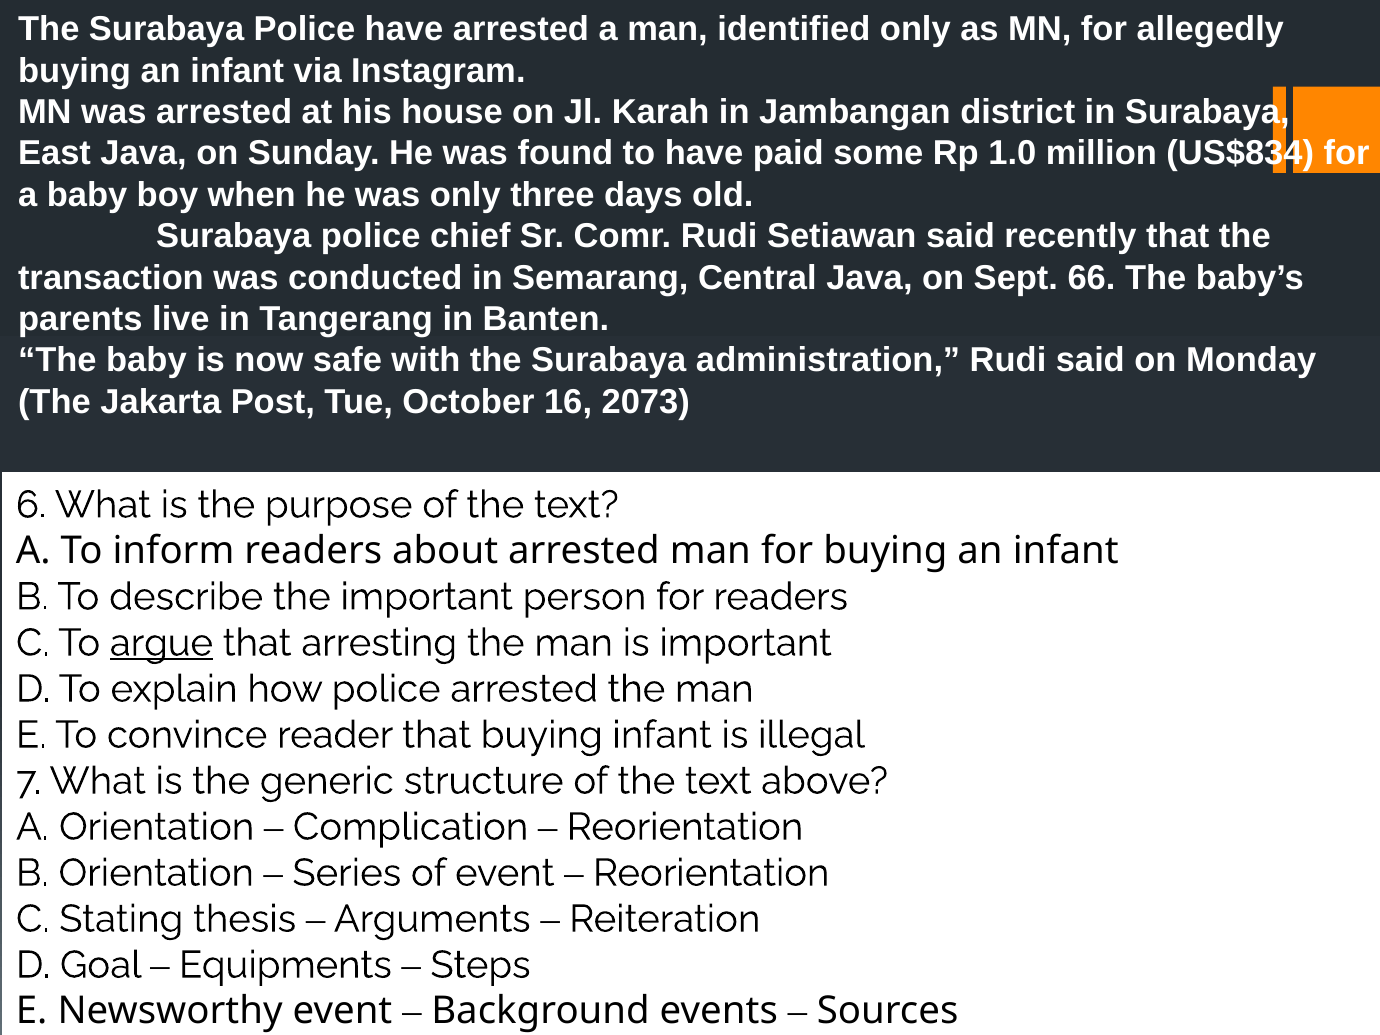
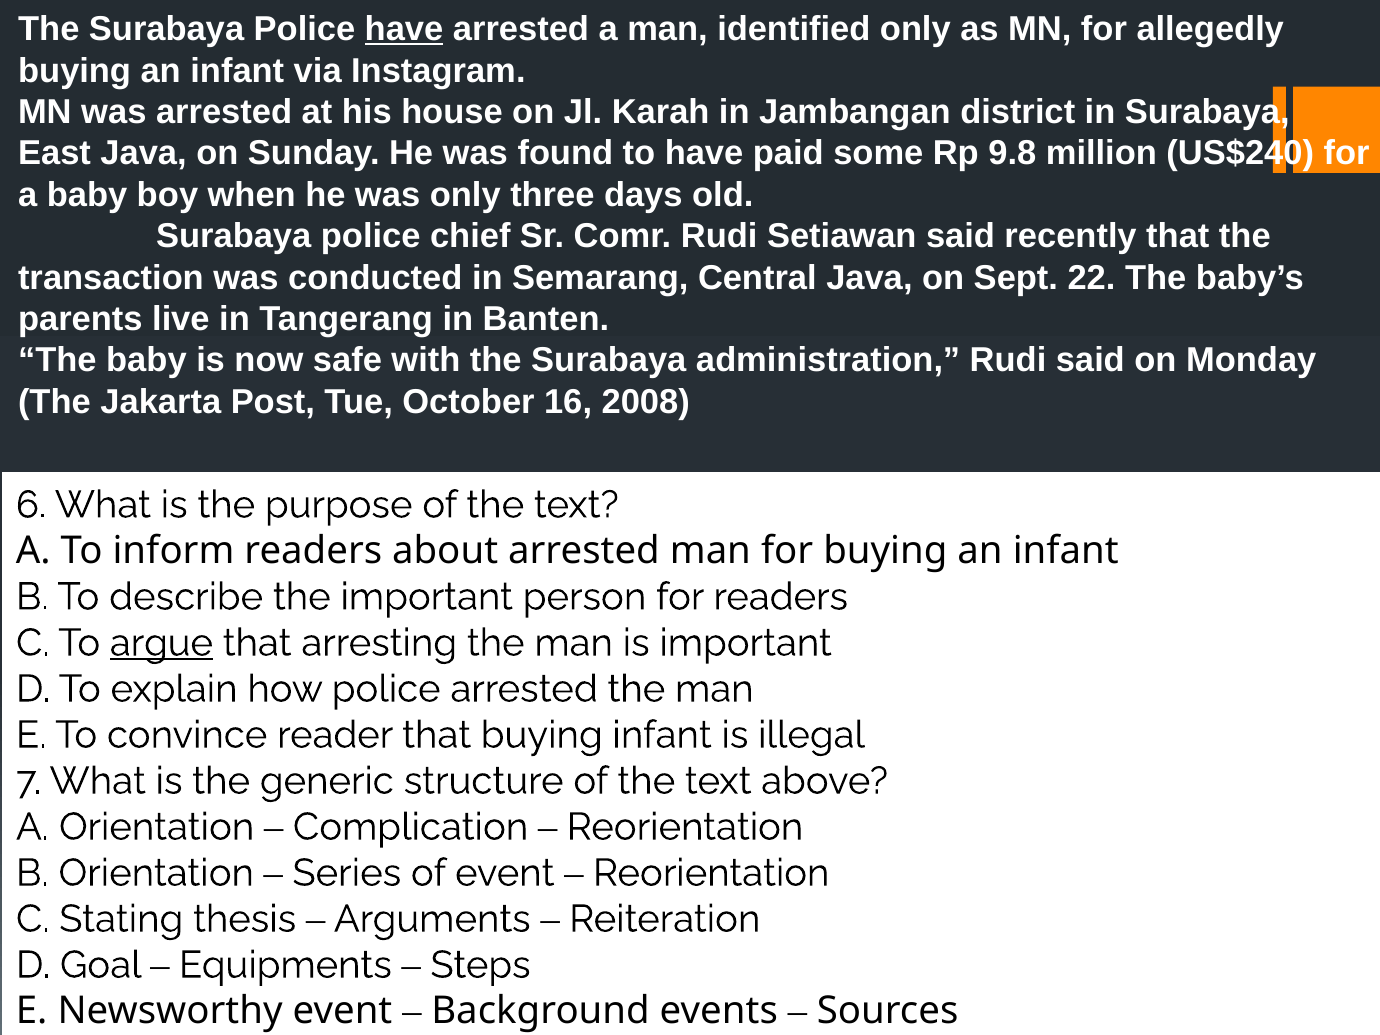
have at (404, 29) underline: none -> present
1.0: 1.0 -> 9.8
US$834: US$834 -> US$240
66: 66 -> 22
2073: 2073 -> 2008
